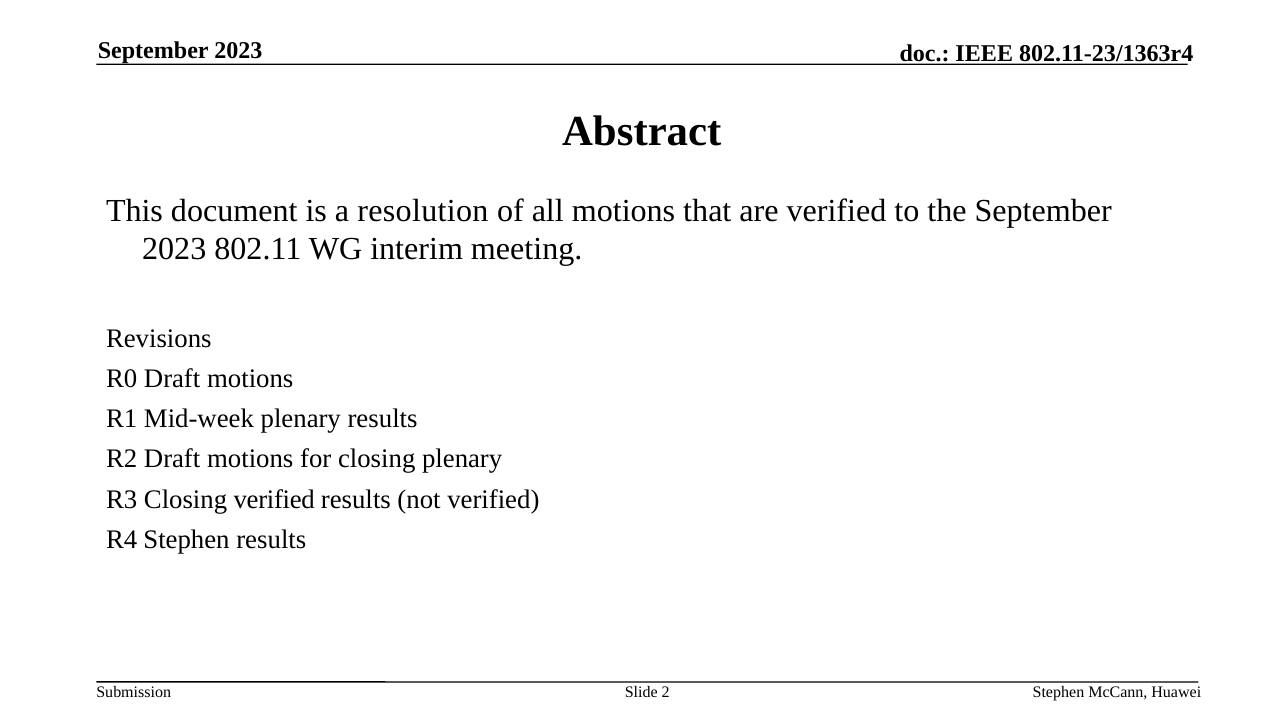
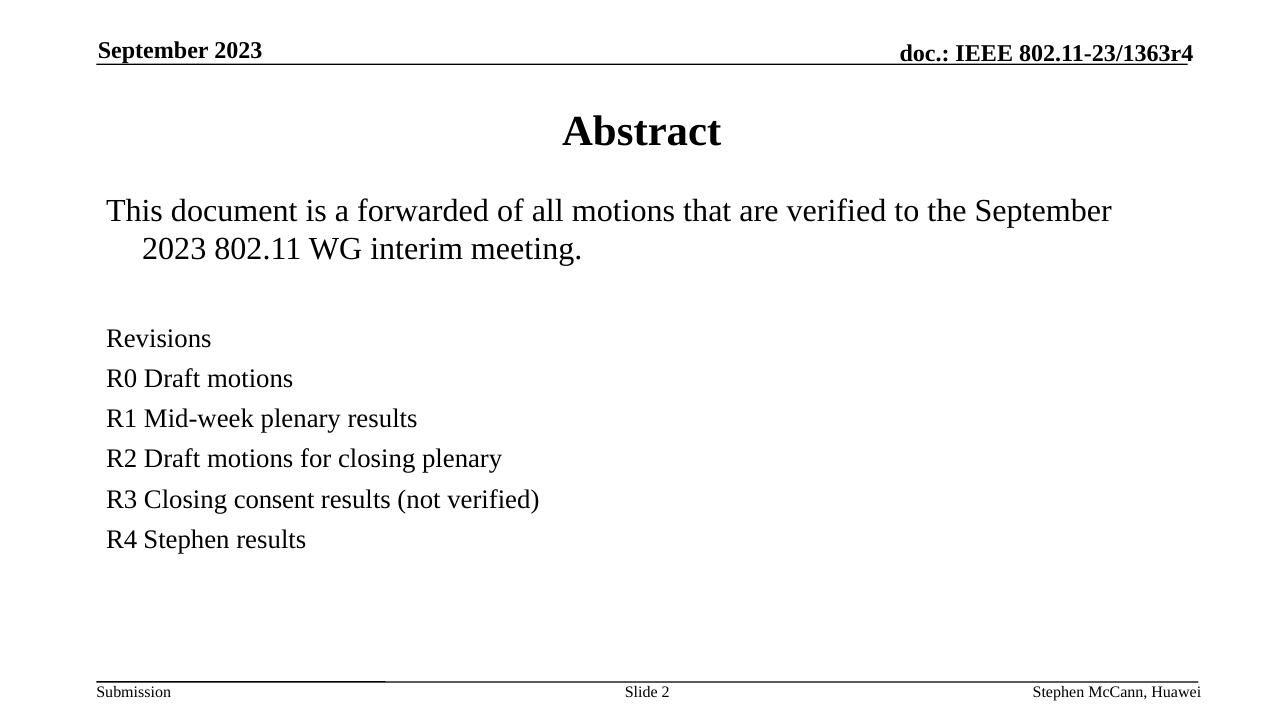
resolution: resolution -> forwarded
Closing verified: verified -> consent
